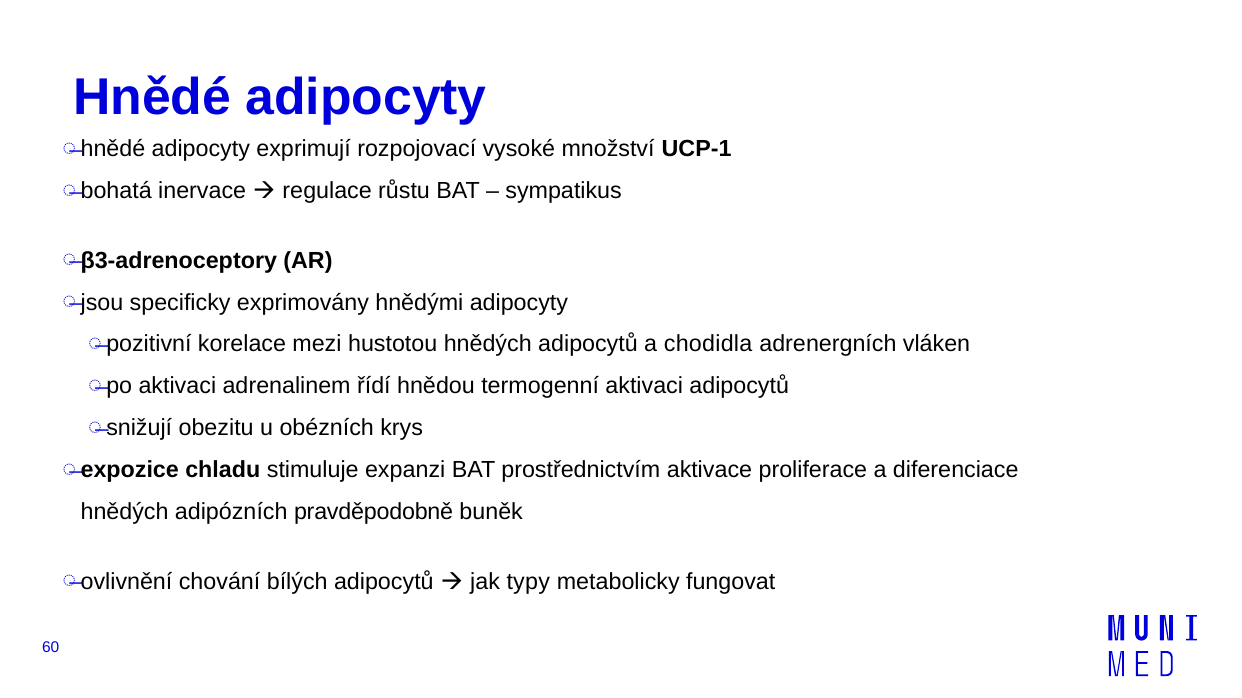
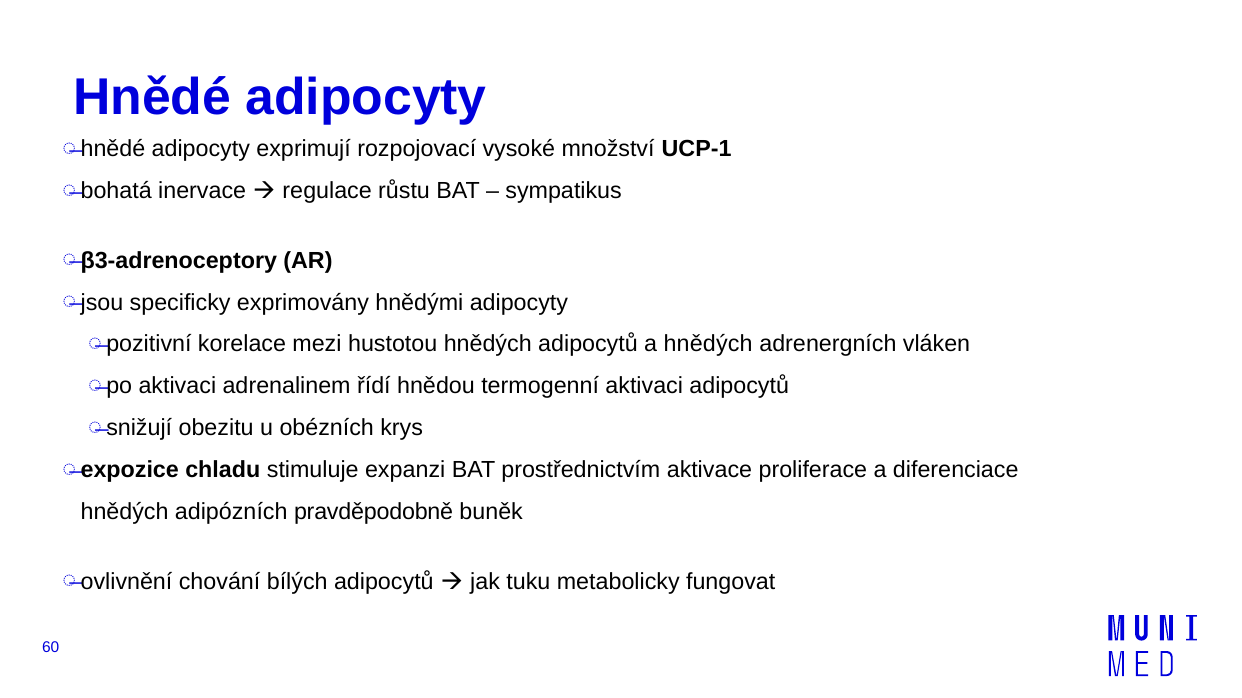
a chodidla: chodidla -> hnědých
typy: typy -> tuku
